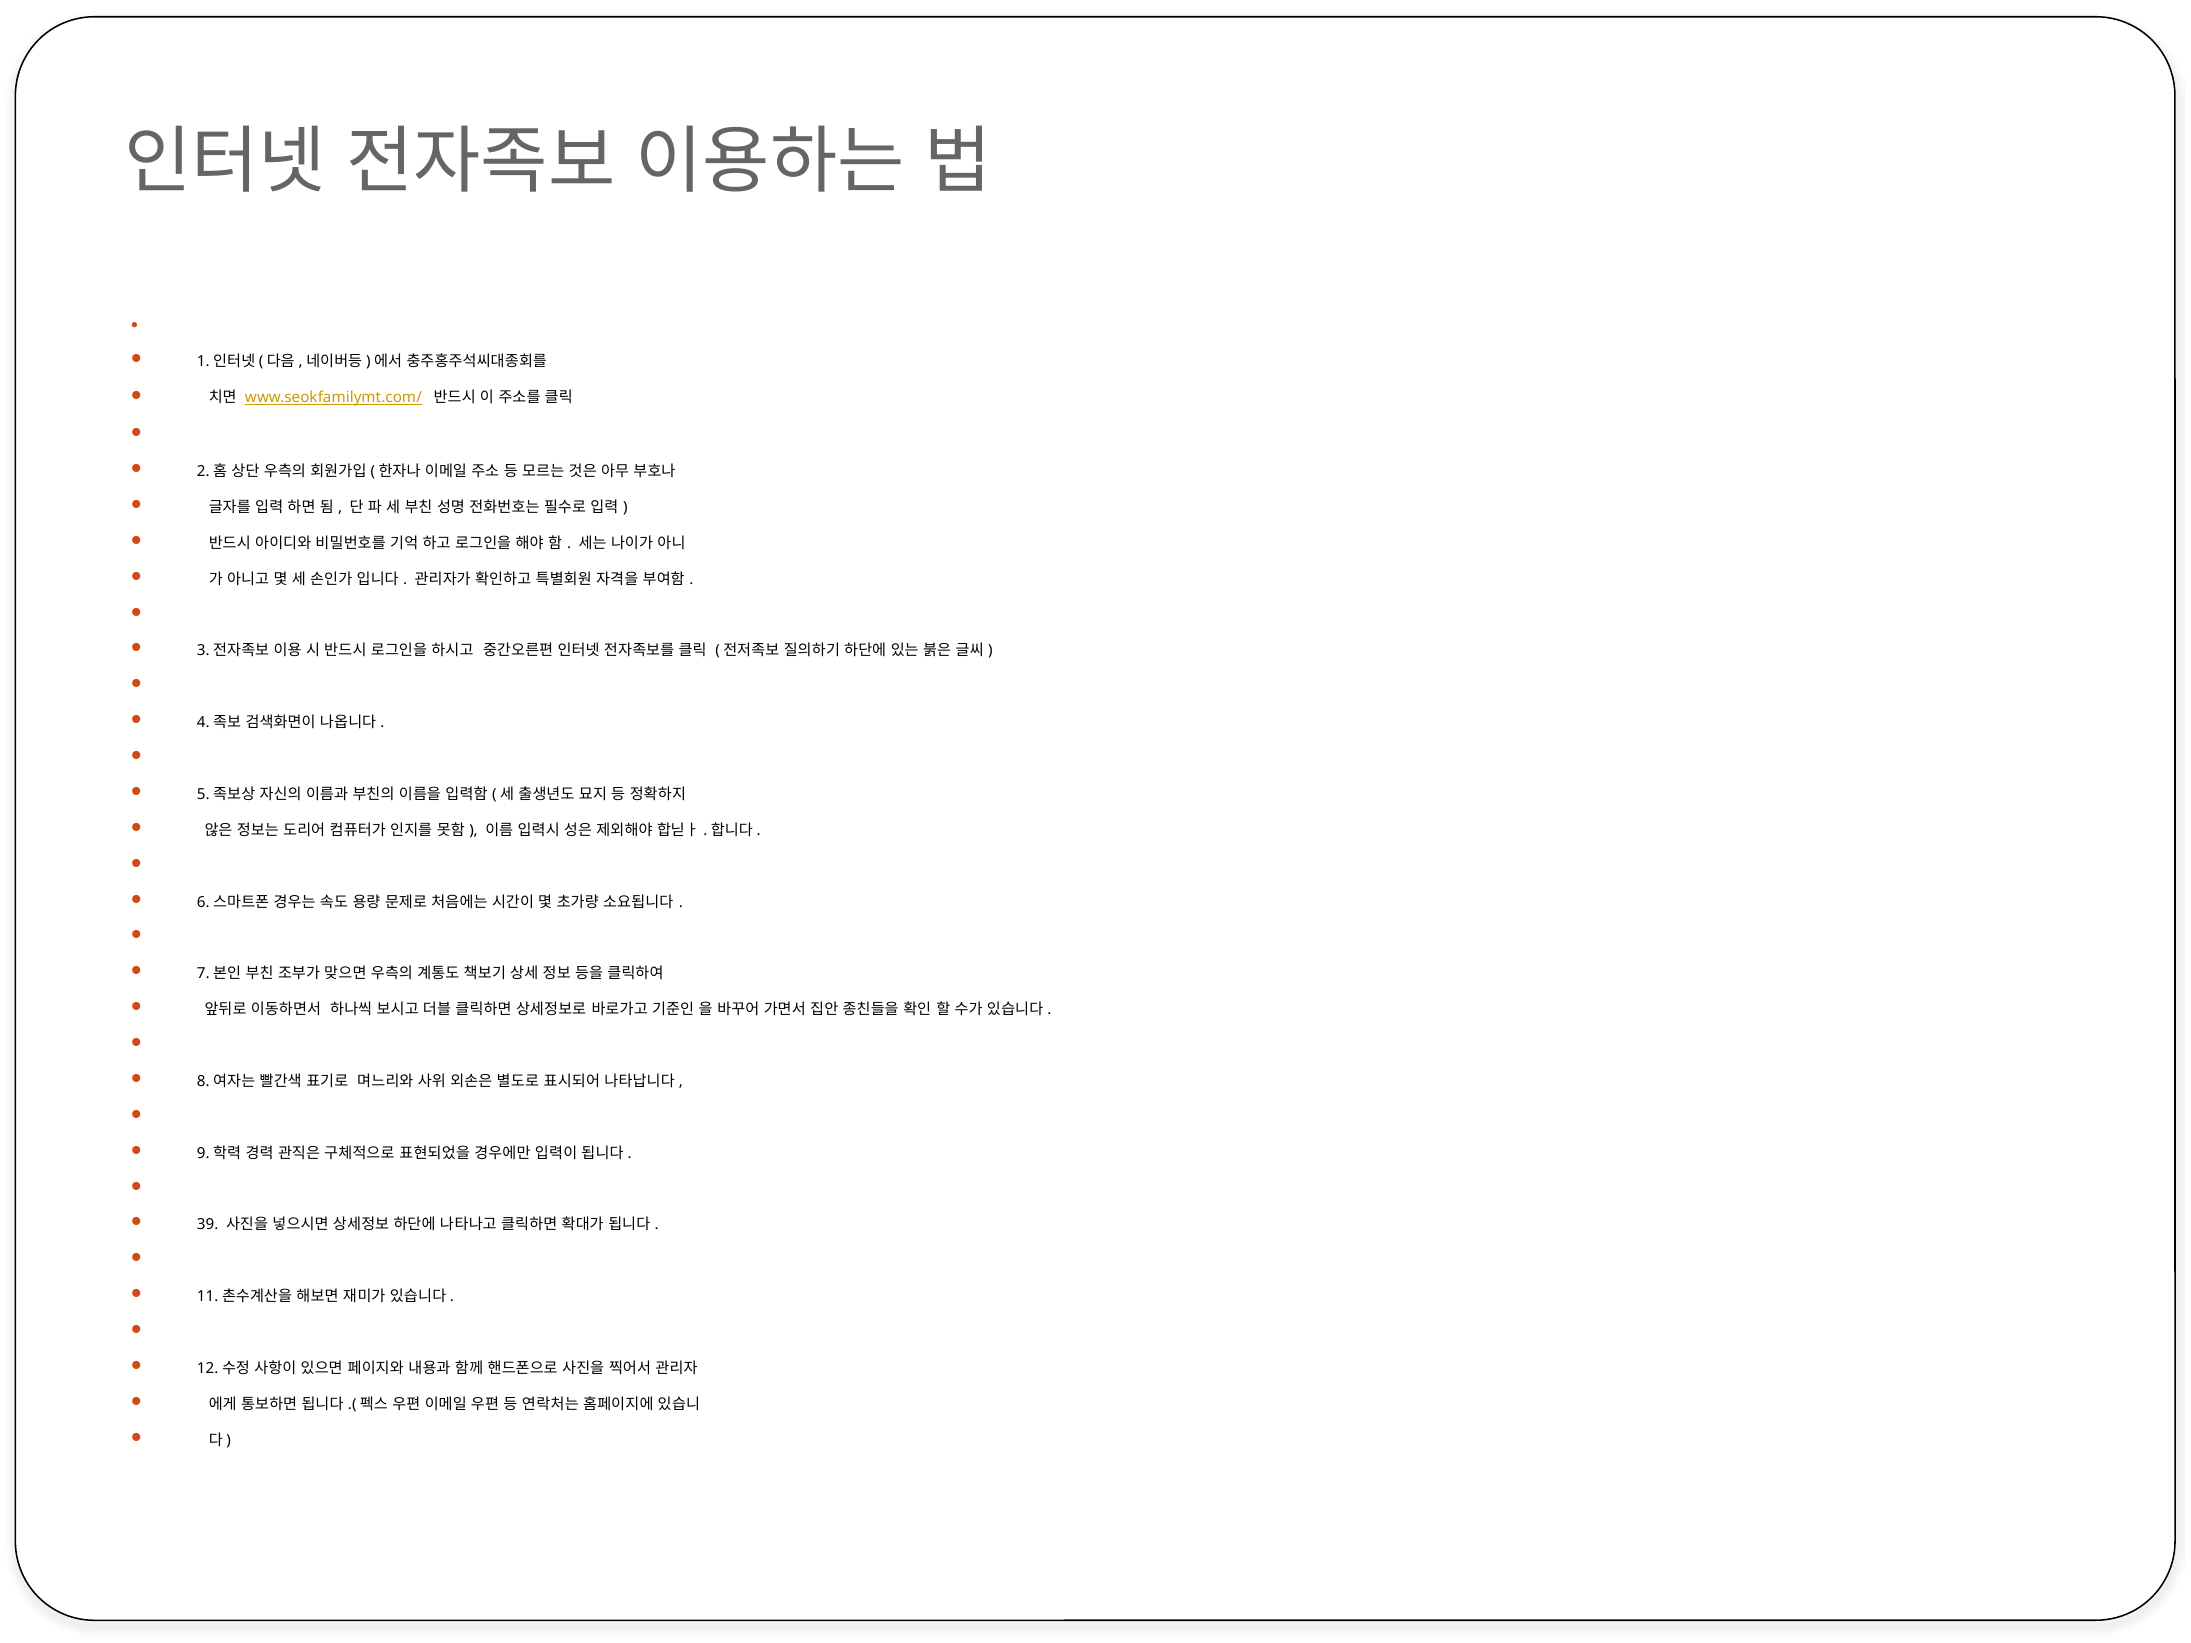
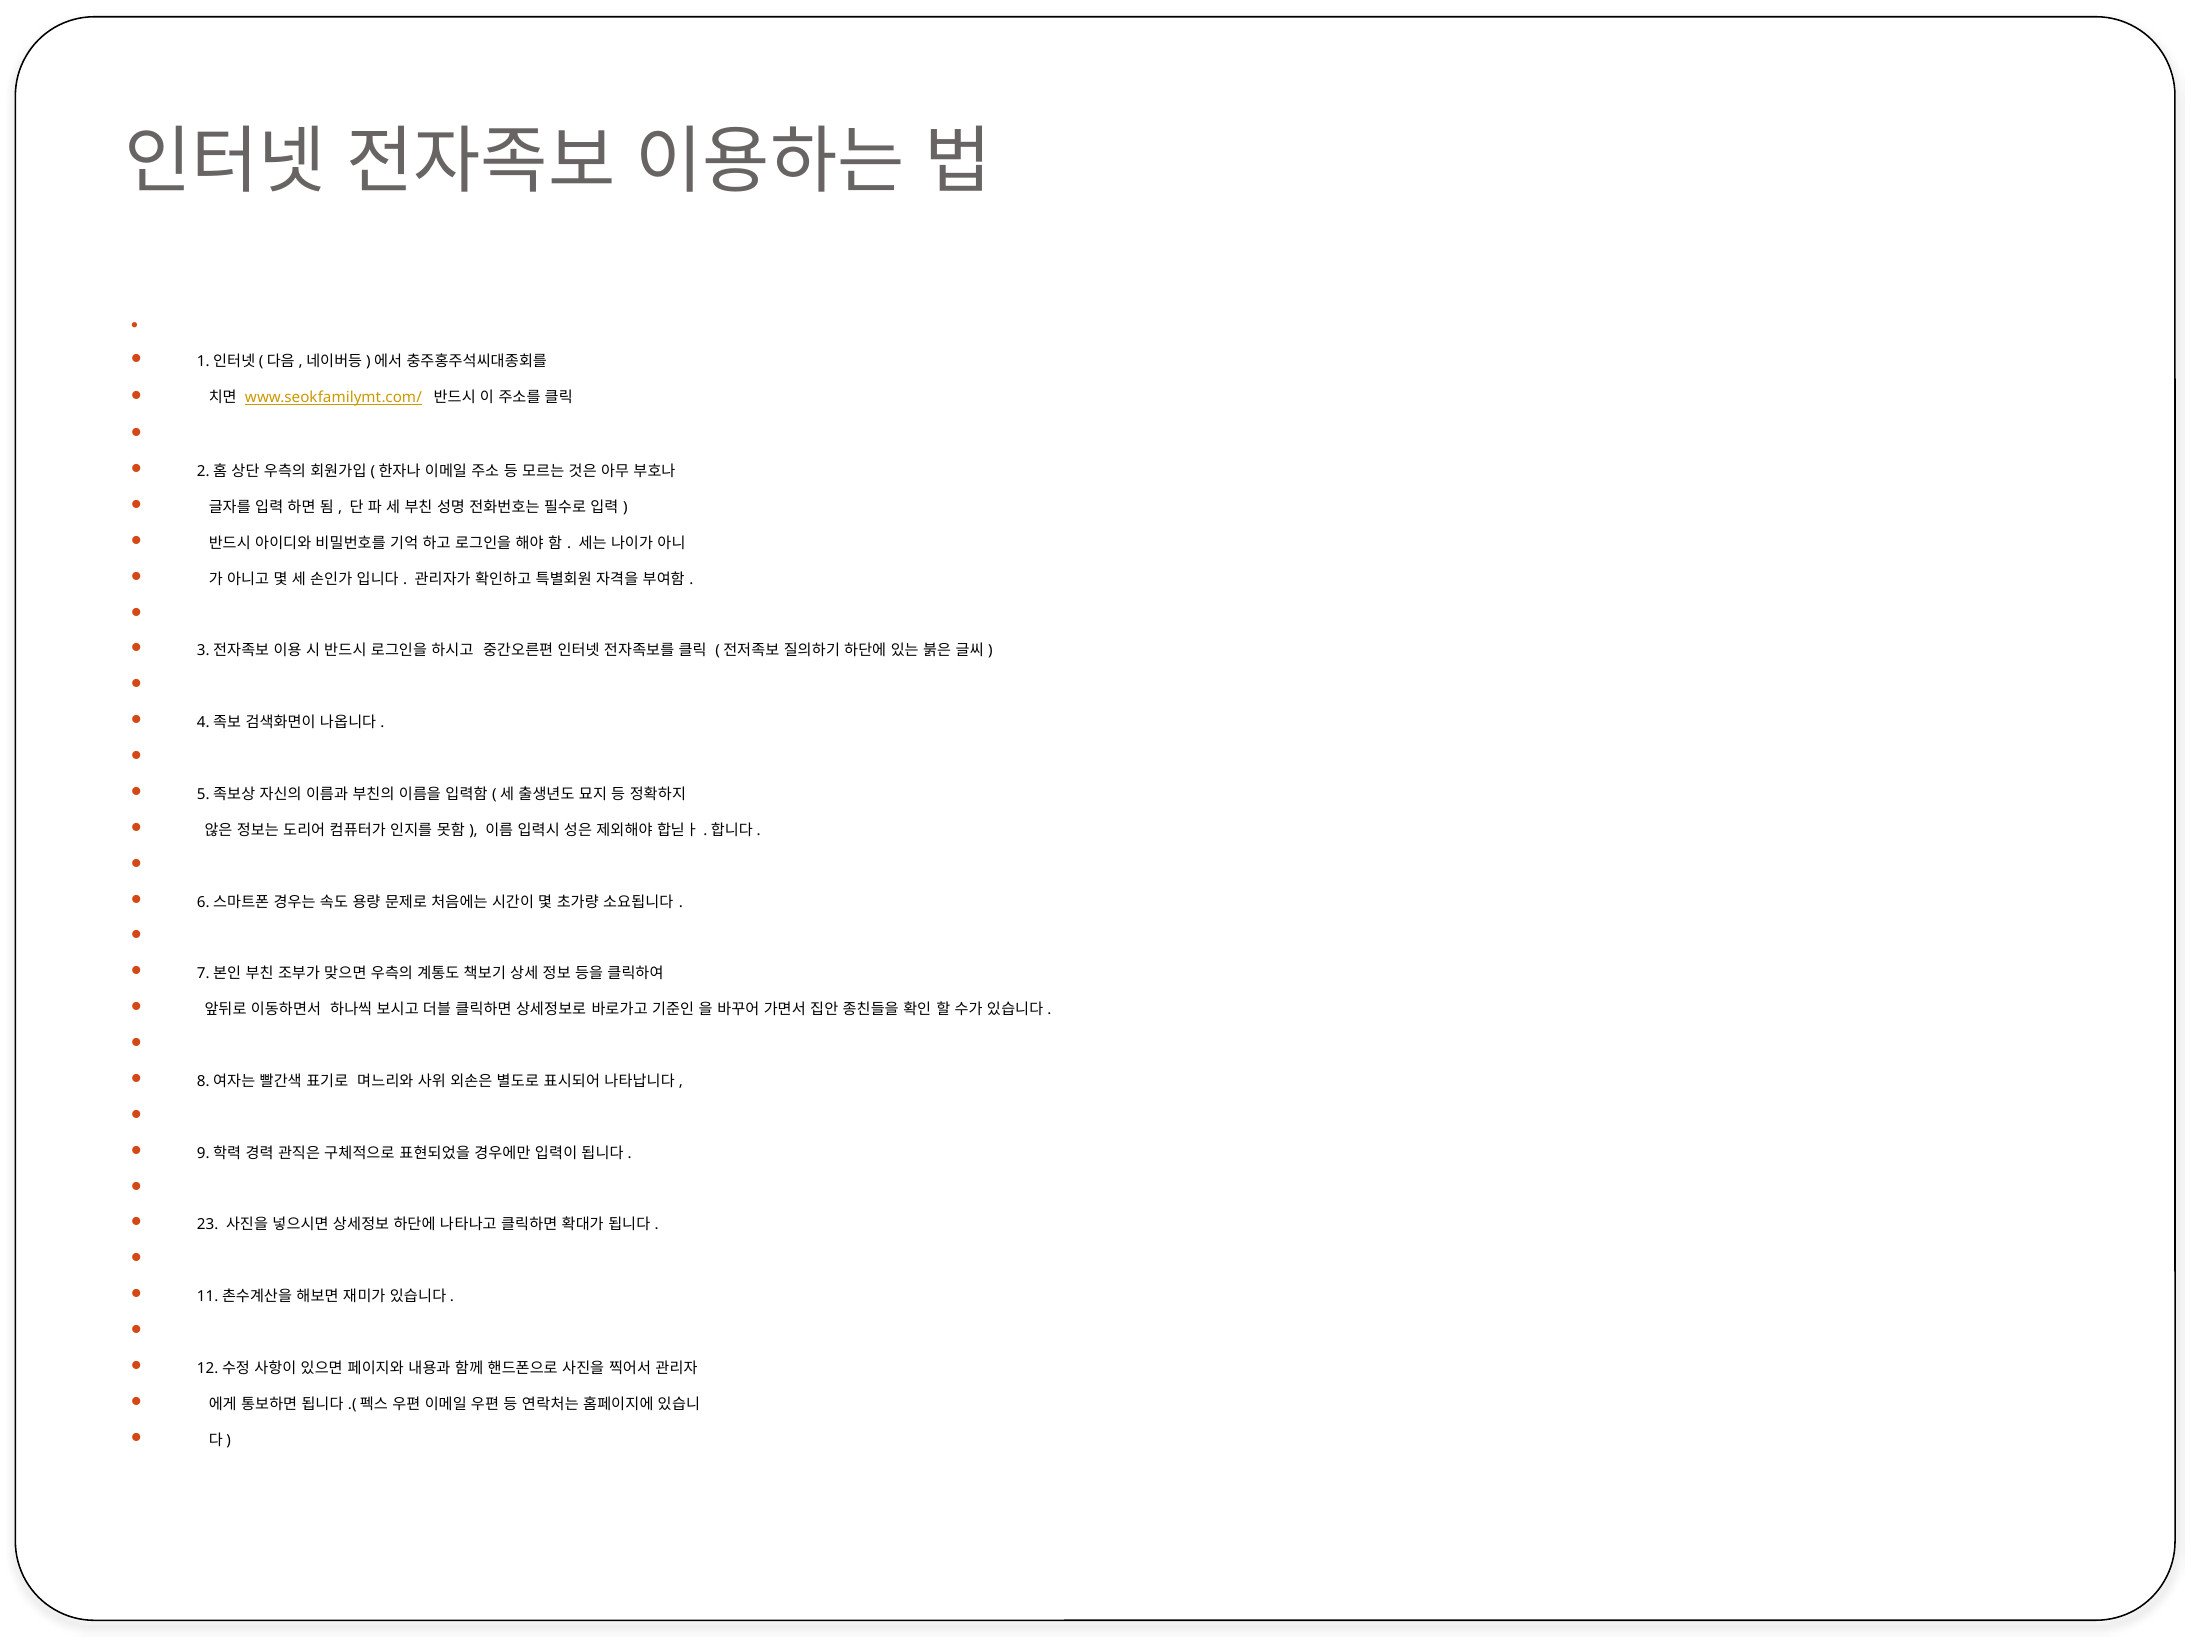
39: 39 -> 23
